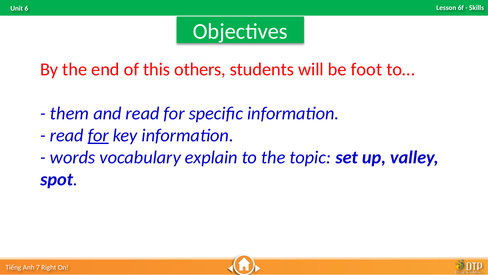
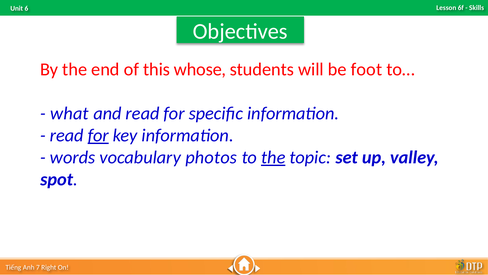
others: others -> whose
them: them -> what
explain: explain -> photos
the at (273, 157) underline: none -> present
